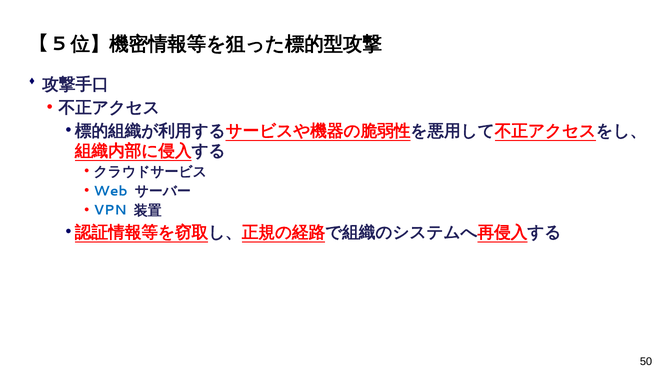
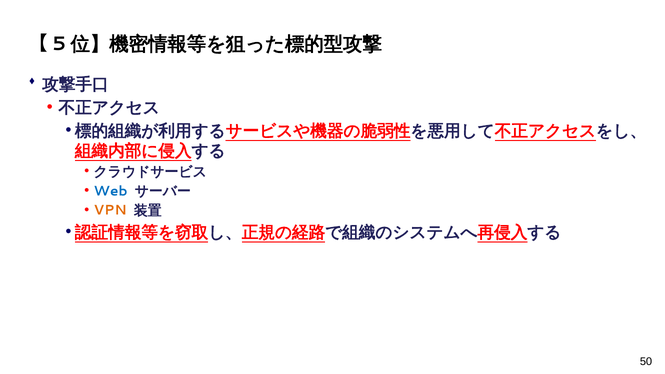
VPN colour: blue -> orange
